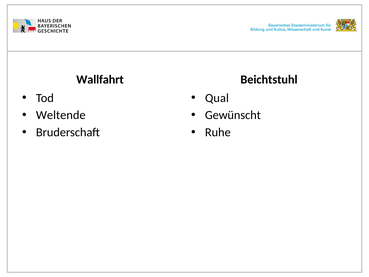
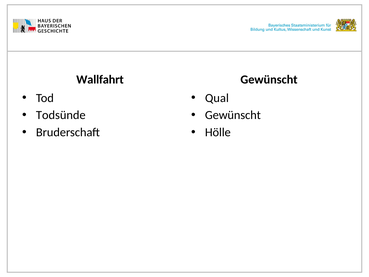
Beichtstuhl at (269, 79): Beichtstuhl -> Gewünscht
Weltende: Weltende -> Todsünde
Ruhe: Ruhe -> Hölle
